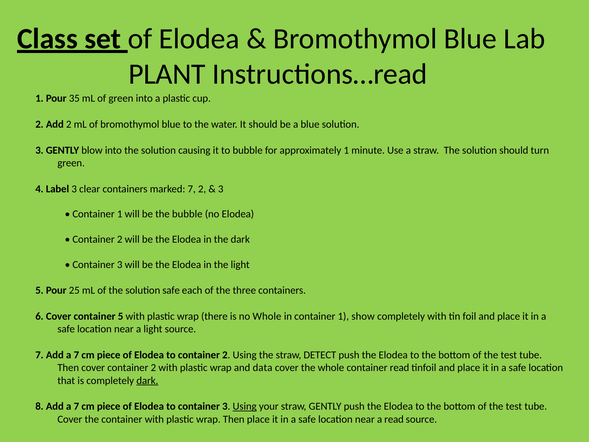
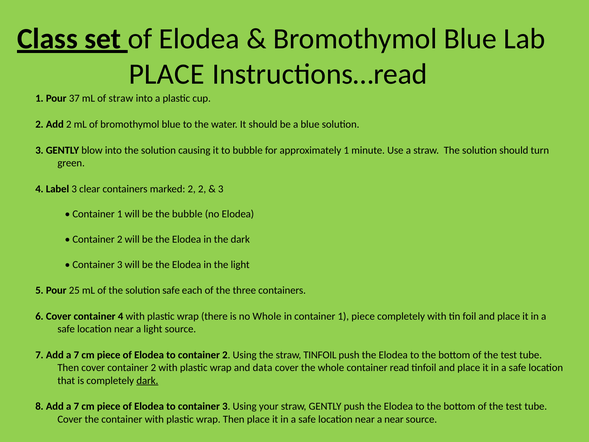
PLANT at (167, 74): PLANT -> PLACE
35: 35 -> 37
of green: green -> straw
marked 7: 7 -> 2
container 5: 5 -> 4
1 show: show -> piece
straw DETECT: DETECT -> TINFOIL
Using at (245, 406) underline: present -> none
a read: read -> near
